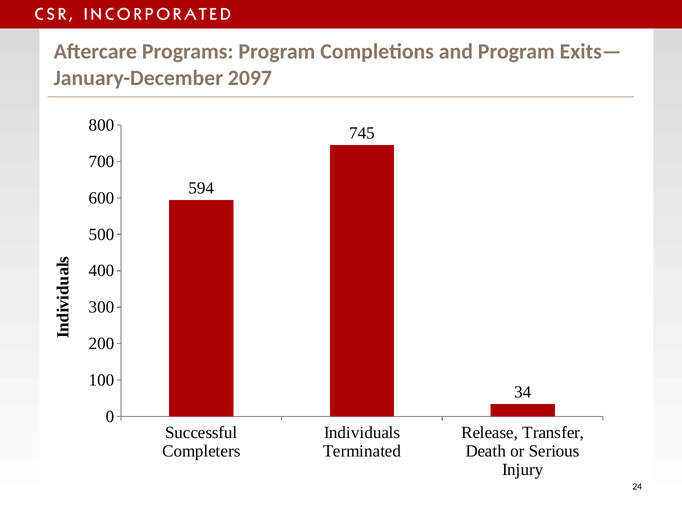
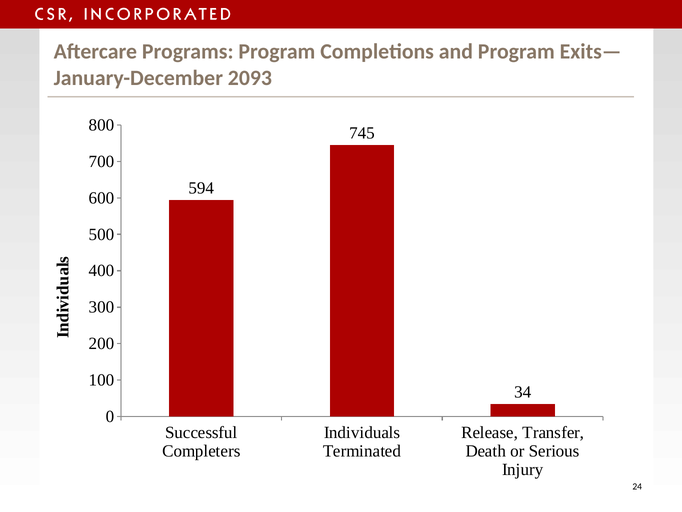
2097: 2097 -> 2093
